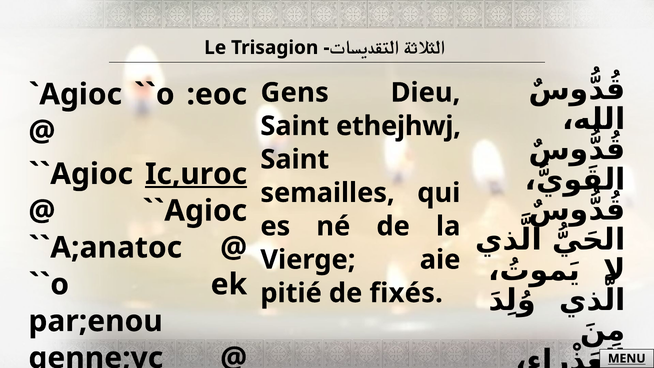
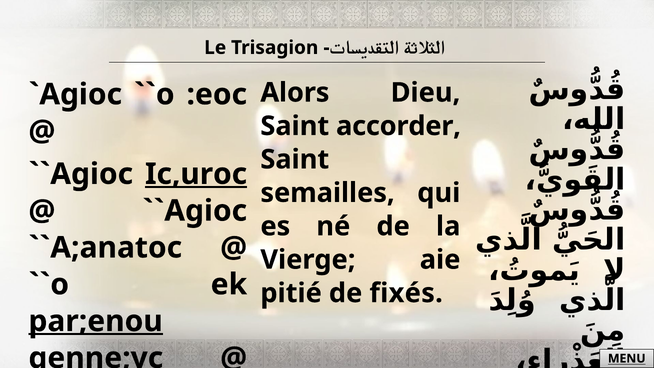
Gens: Gens -> Alors
ethejhwj: ethejhwj -> accorder
par;enou underline: none -> present
